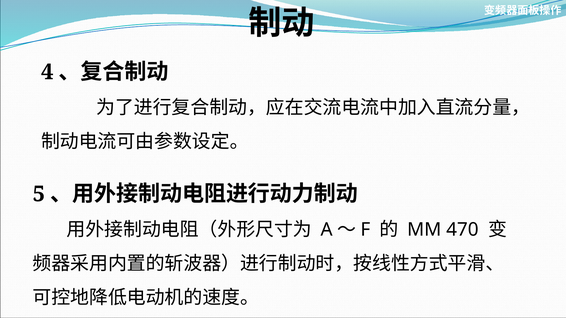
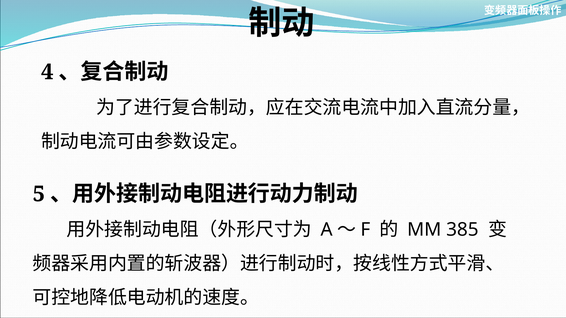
470: 470 -> 385
